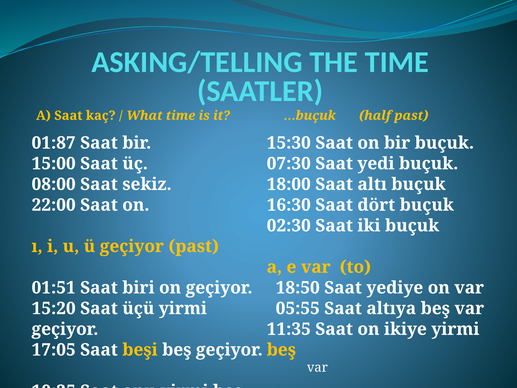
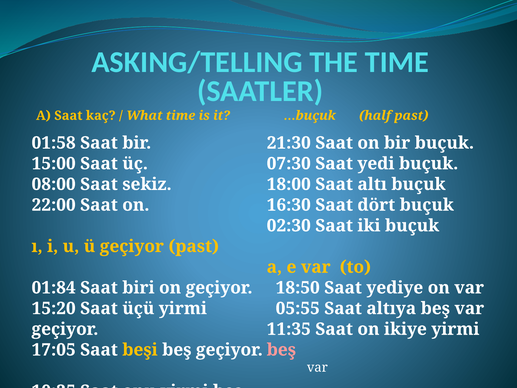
01:87: 01:87 -> 01:58
15:30: 15:30 -> 21:30
01:51: 01:51 -> 01:84
beş at (281, 350) colour: yellow -> pink
